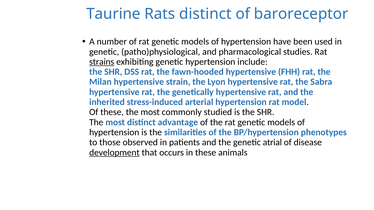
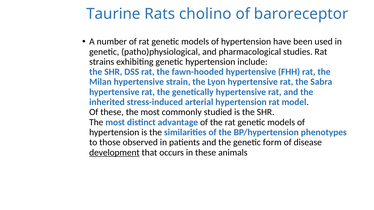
Rats distinct: distinct -> cholino
strains underline: present -> none
atrial: atrial -> form
